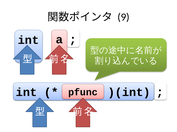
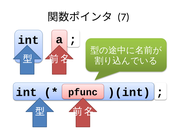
9: 9 -> 7
